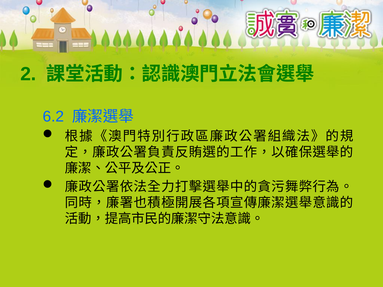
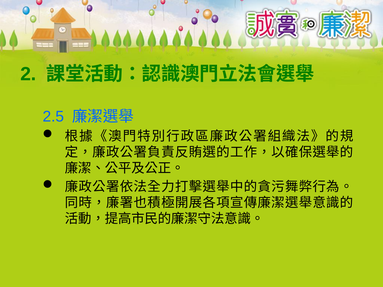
6.2: 6.2 -> 2.5
